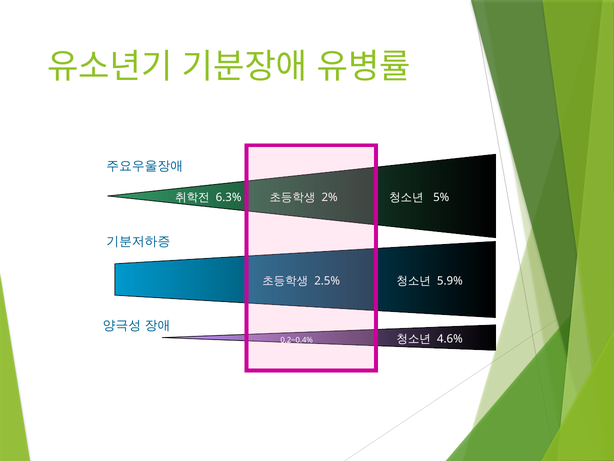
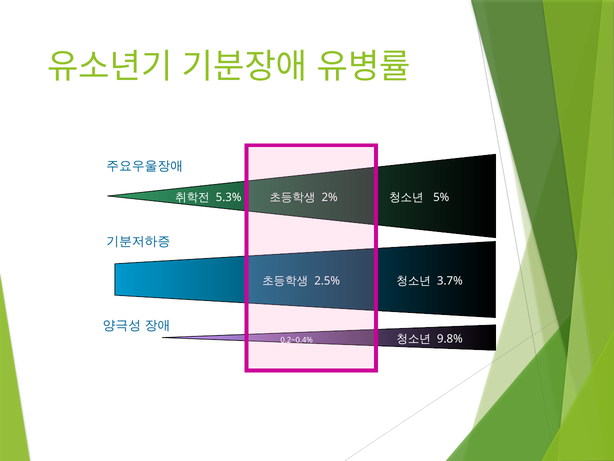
6.3%: 6.3% -> 5.3%
5.9%: 5.9% -> 3.7%
4.6%: 4.6% -> 9.8%
